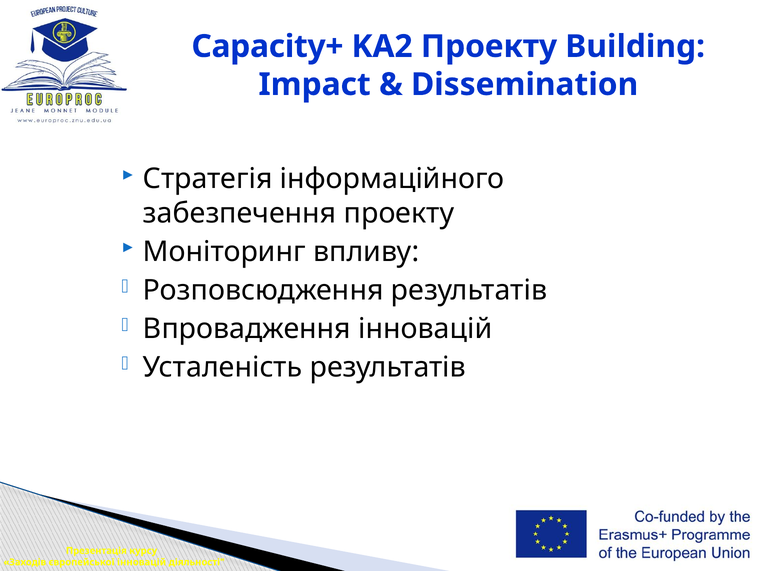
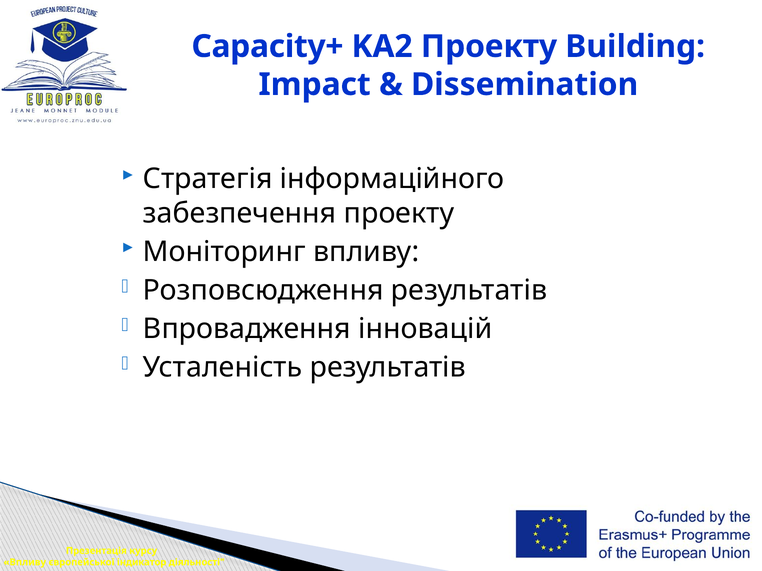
Заходів at (25, 563): Заходів -> Впливу
європейської інновацій: інновацій -> індикатор
